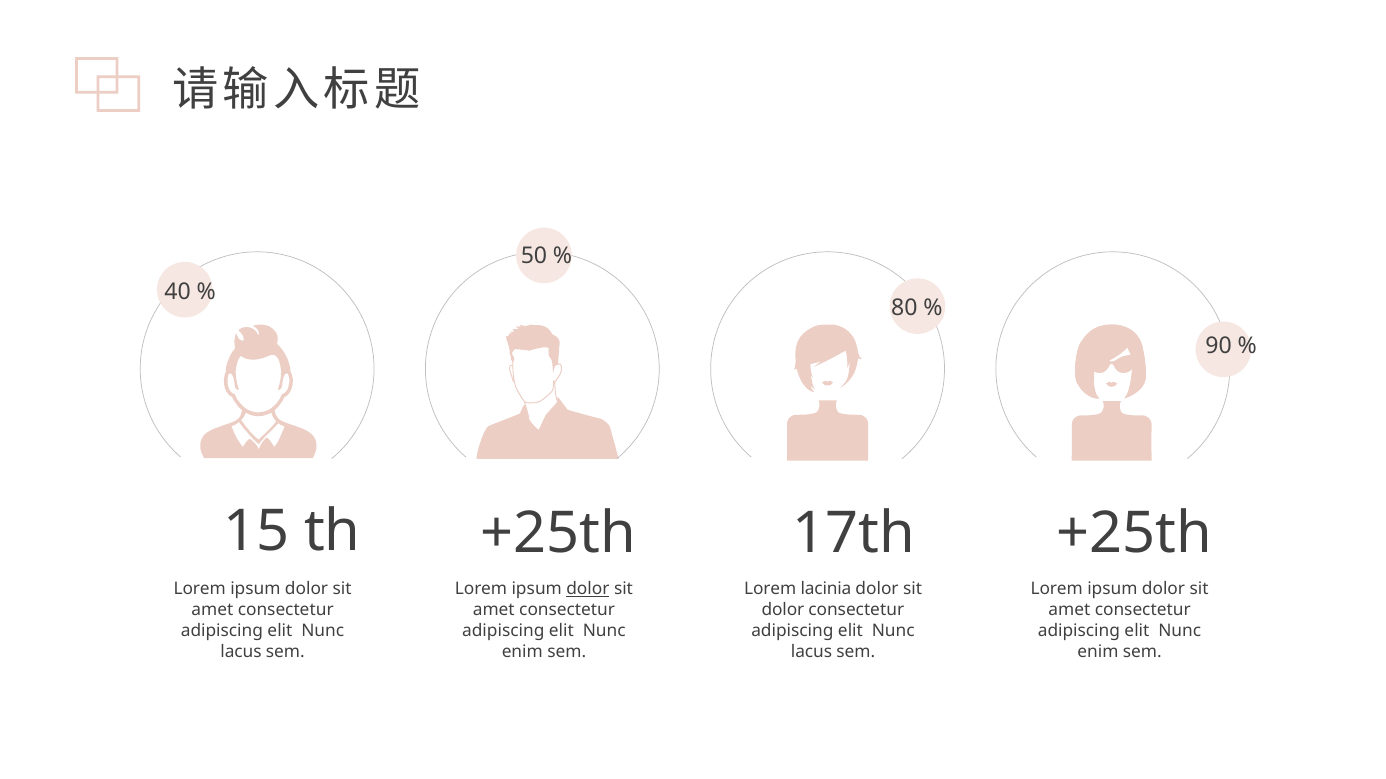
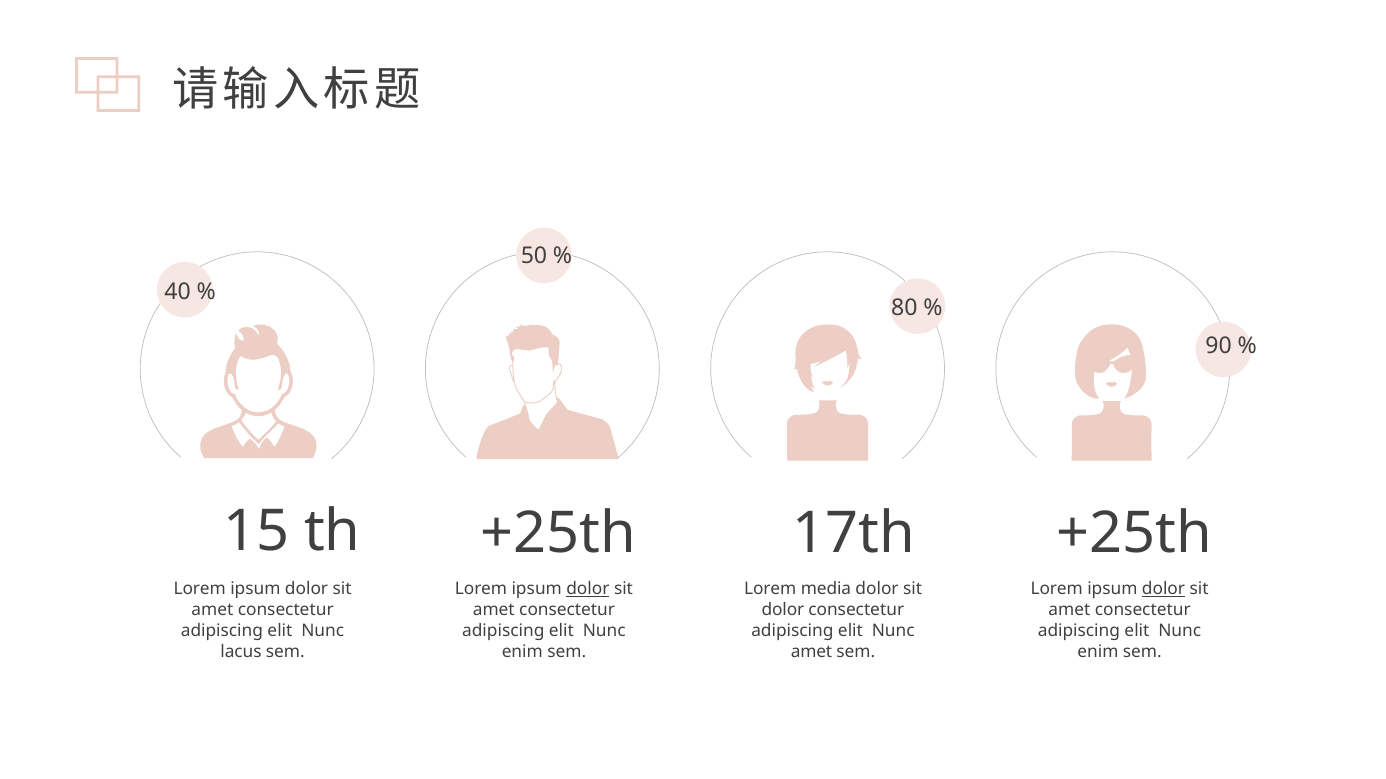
lacinia: lacinia -> media
dolor at (1163, 590) underline: none -> present
lacus at (811, 652): lacus -> amet
